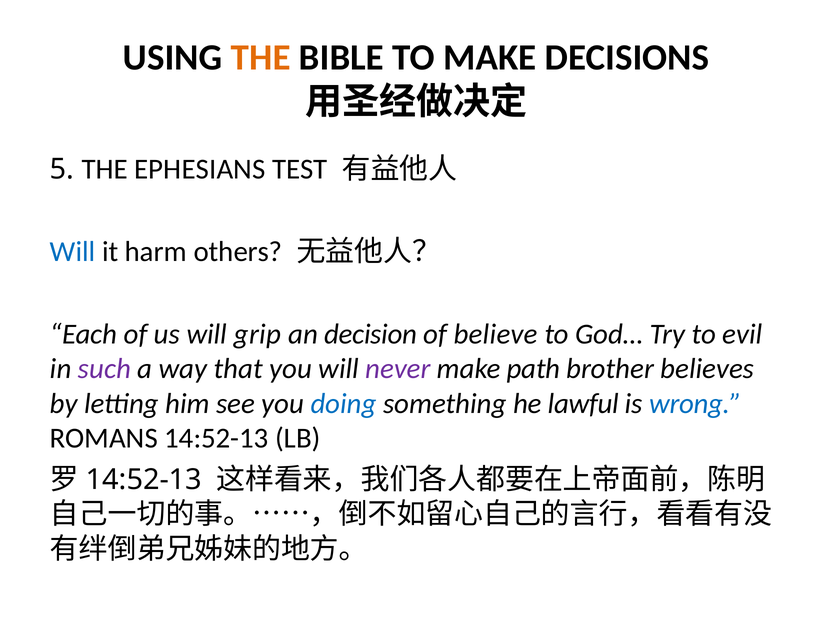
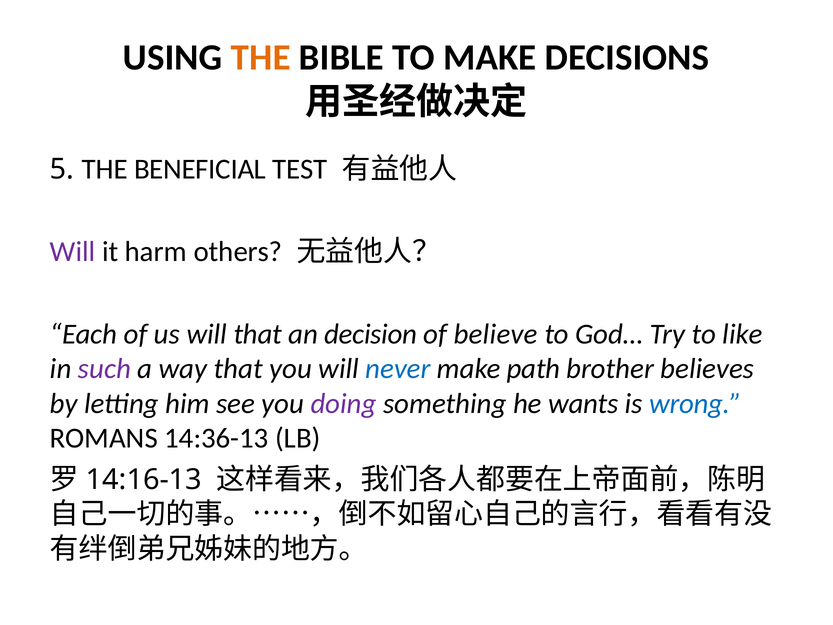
EPHESIANS: EPHESIANS -> BENEFICIAL
Will at (73, 252) colour: blue -> purple
will grip: grip -> that
evil: evil -> like
never colour: purple -> blue
doing colour: blue -> purple
lawful: lawful -> wants
ROMANS 14:52-13: 14:52-13 -> 14:36-13
14:52-13 at (144, 479): 14:52-13 -> 14:16-13
